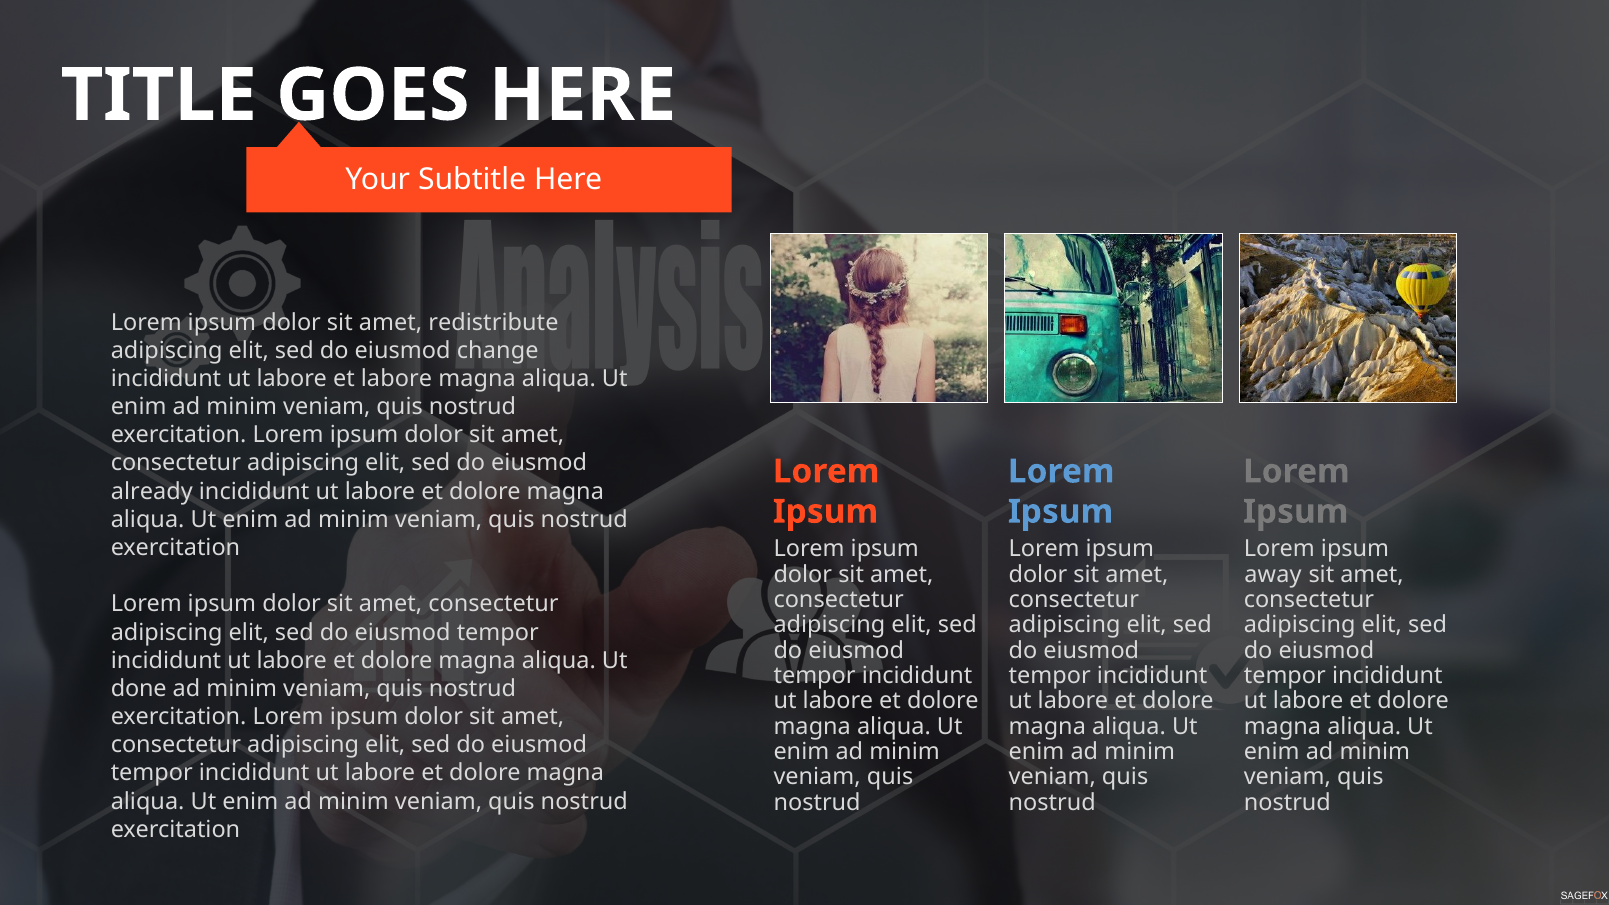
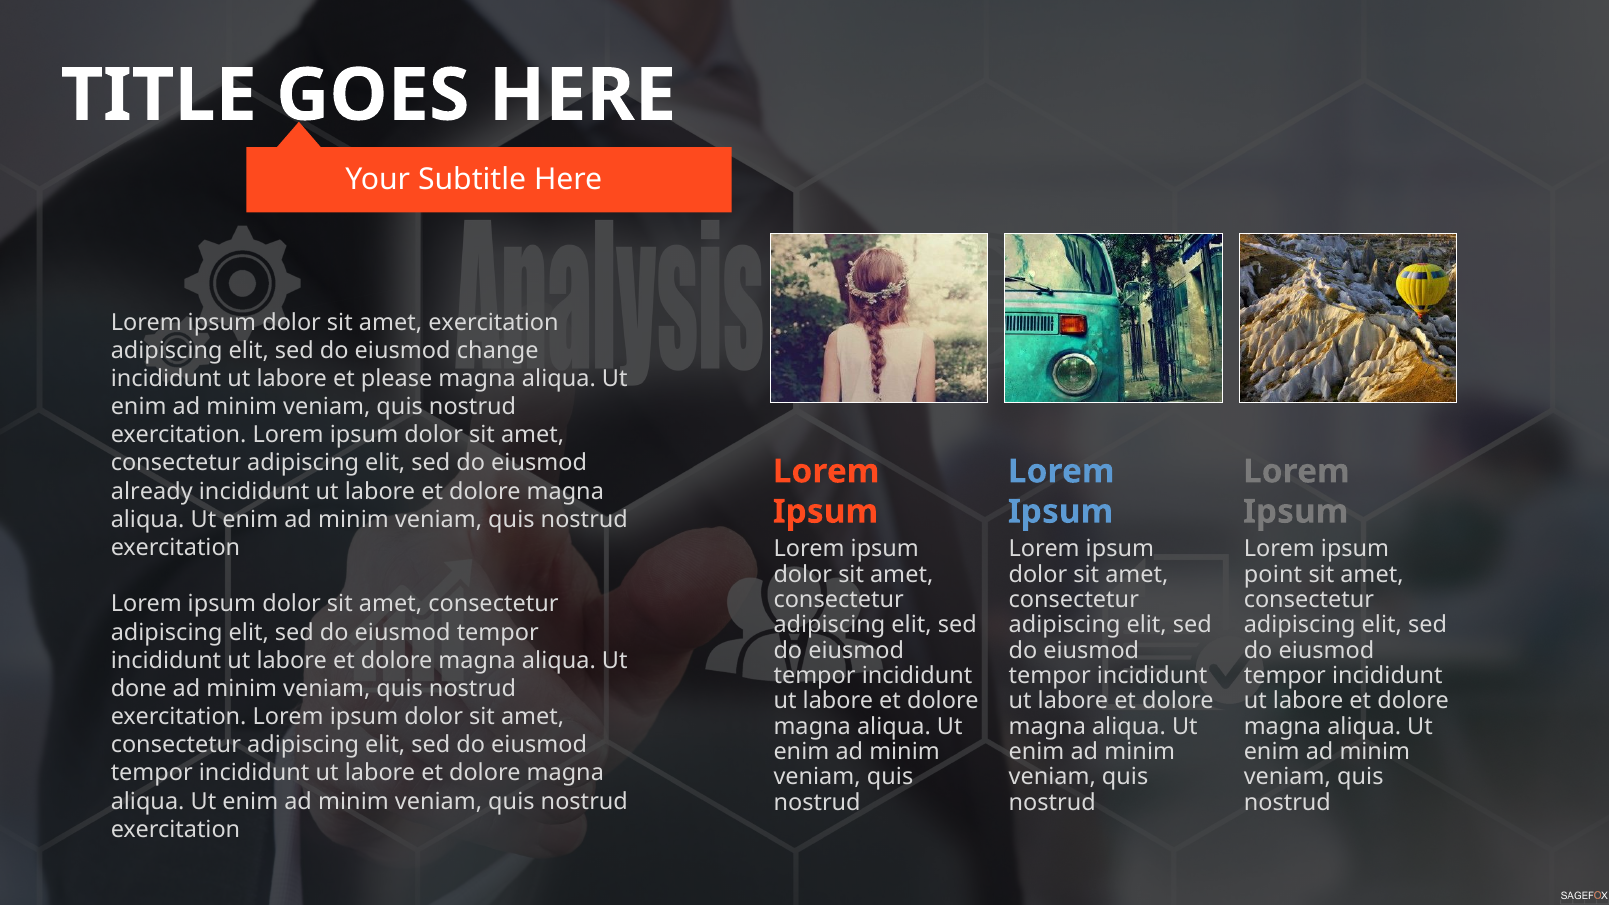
amet redistribute: redistribute -> exercitation
et labore: labore -> please
away: away -> point
